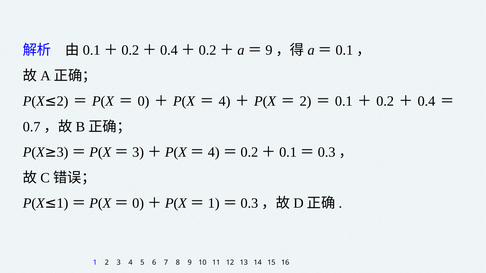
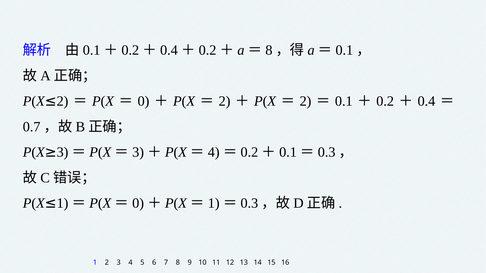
9 at (269, 50): 9 -> 8
4 at (225, 101): 4 -> 2
